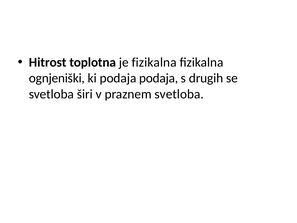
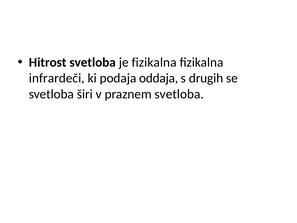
Hitrost toplotna: toplotna -> svetloba
ognjeniški: ognjeniški -> infrardeči
podaja podaja: podaja -> oddaja
